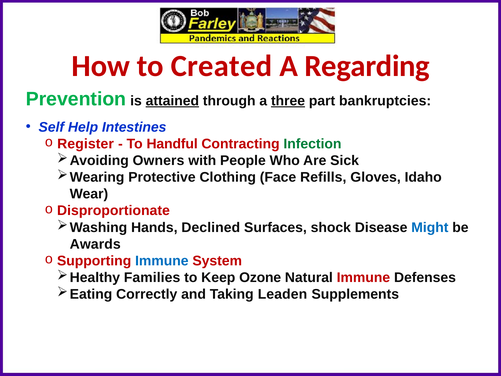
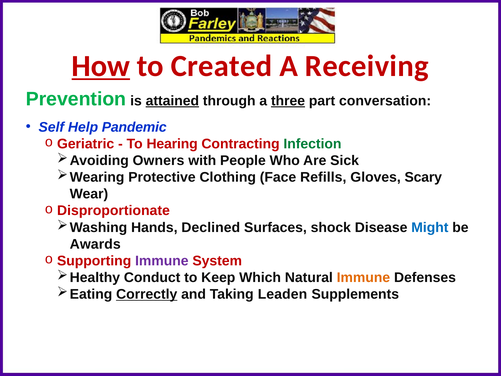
How underline: none -> present
Regarding: Regarding -> Receiving
bankruptcies: bankruptcies -> conversation
Intestines: Intestines -> Pandemic
Register: Register -> Geriatric
Handful: Handful -> Hearing
Idaho: Idaho -> Scary
Immune at (162, 261) colour: blue -> purple
Families: Families -> Conduct
Ozone: Ozone -> Which
Immune at (363, 277) colour: red -> orange
Correctly underline: none -> present
